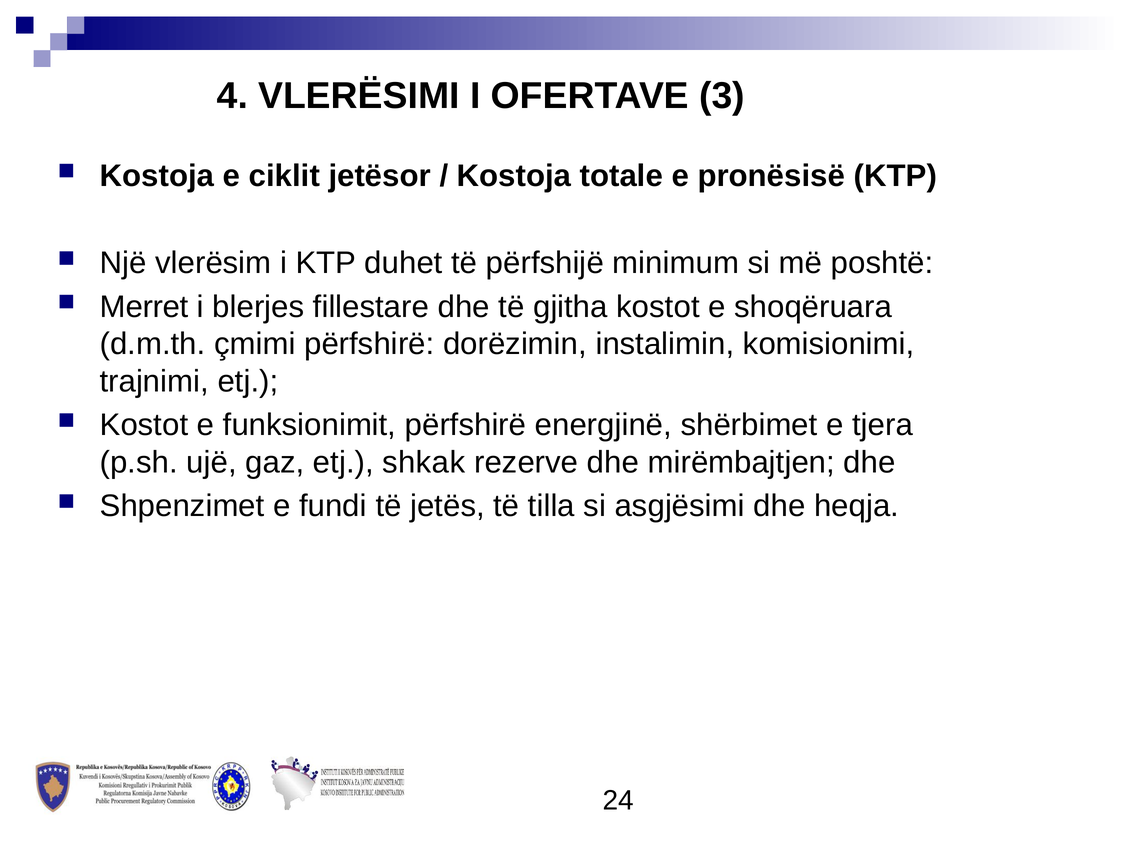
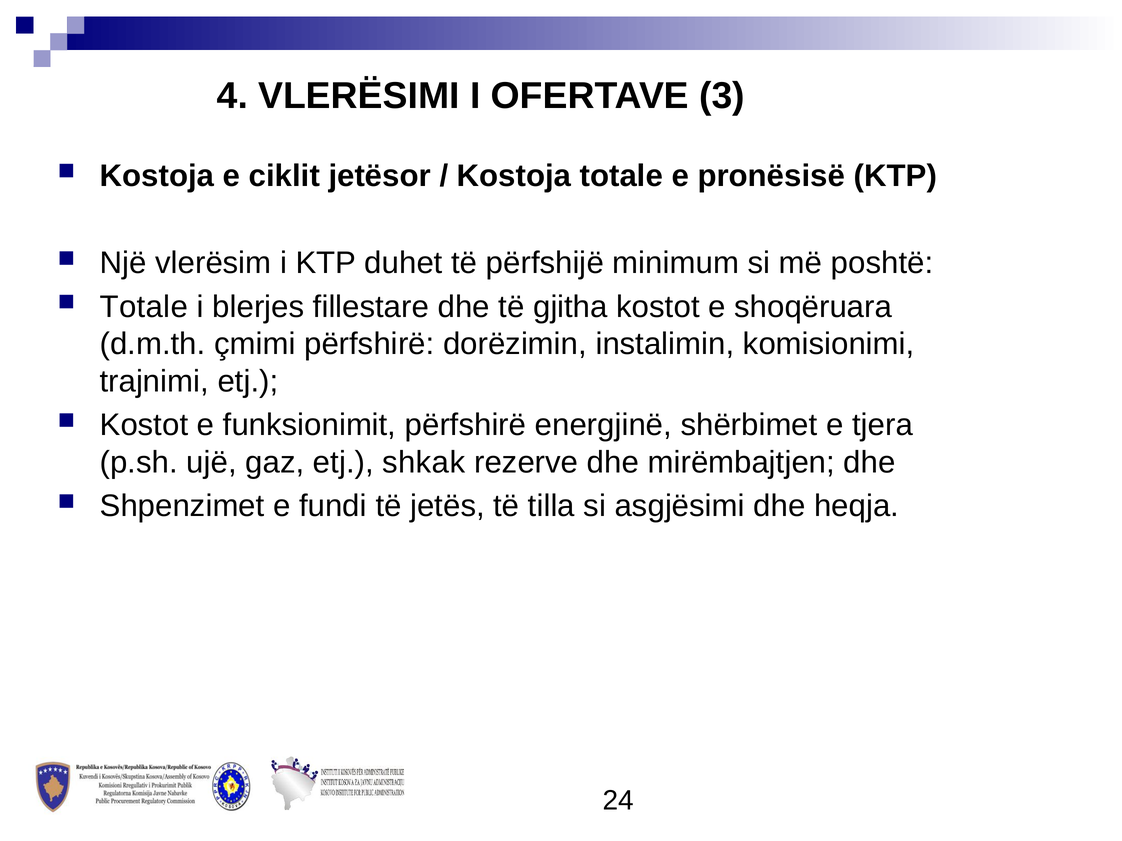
Merret at (144, 307): Merret -> Totale
